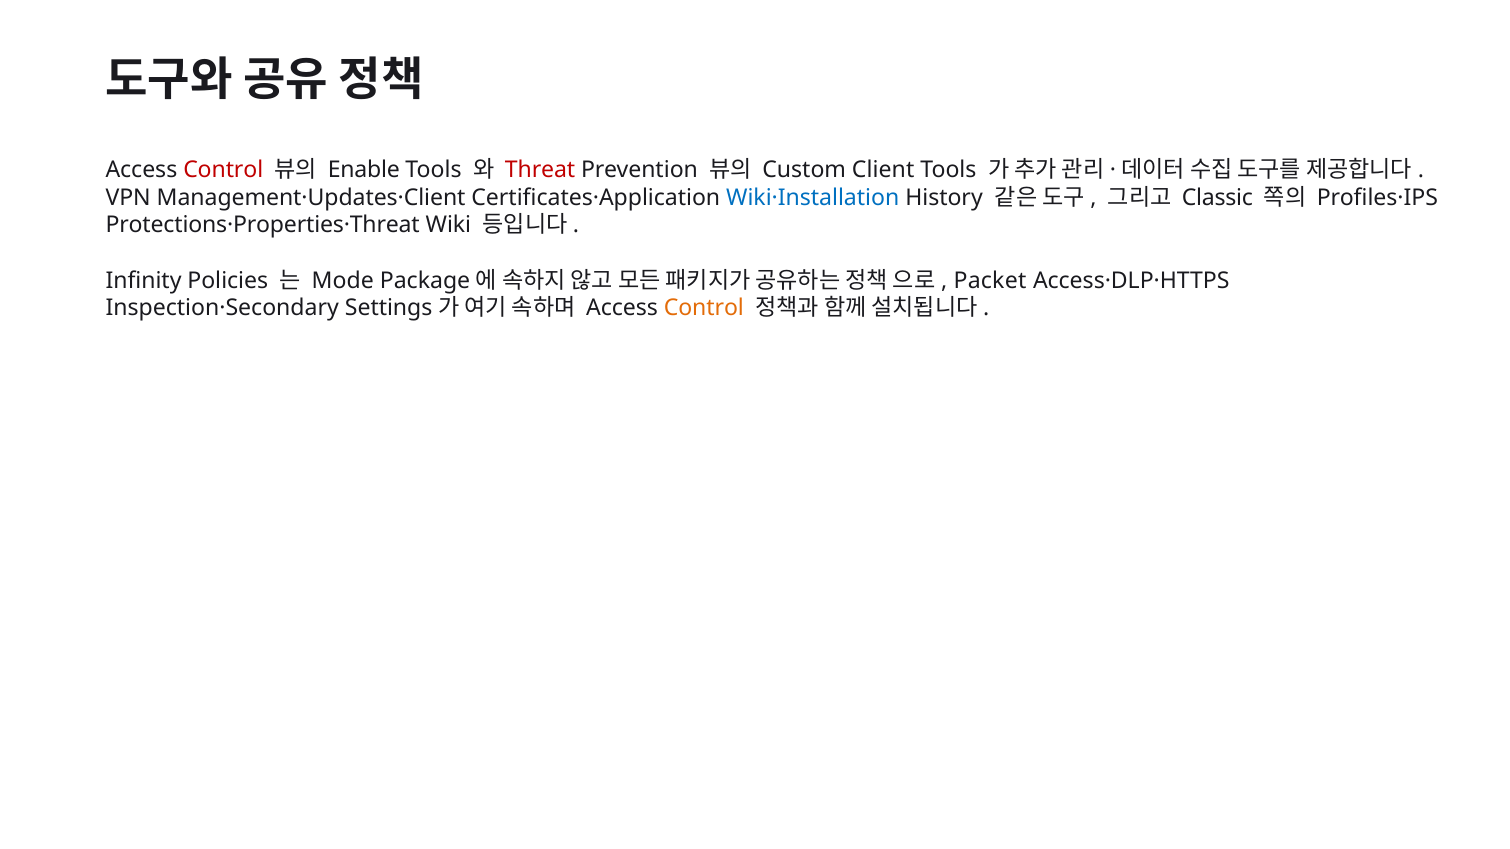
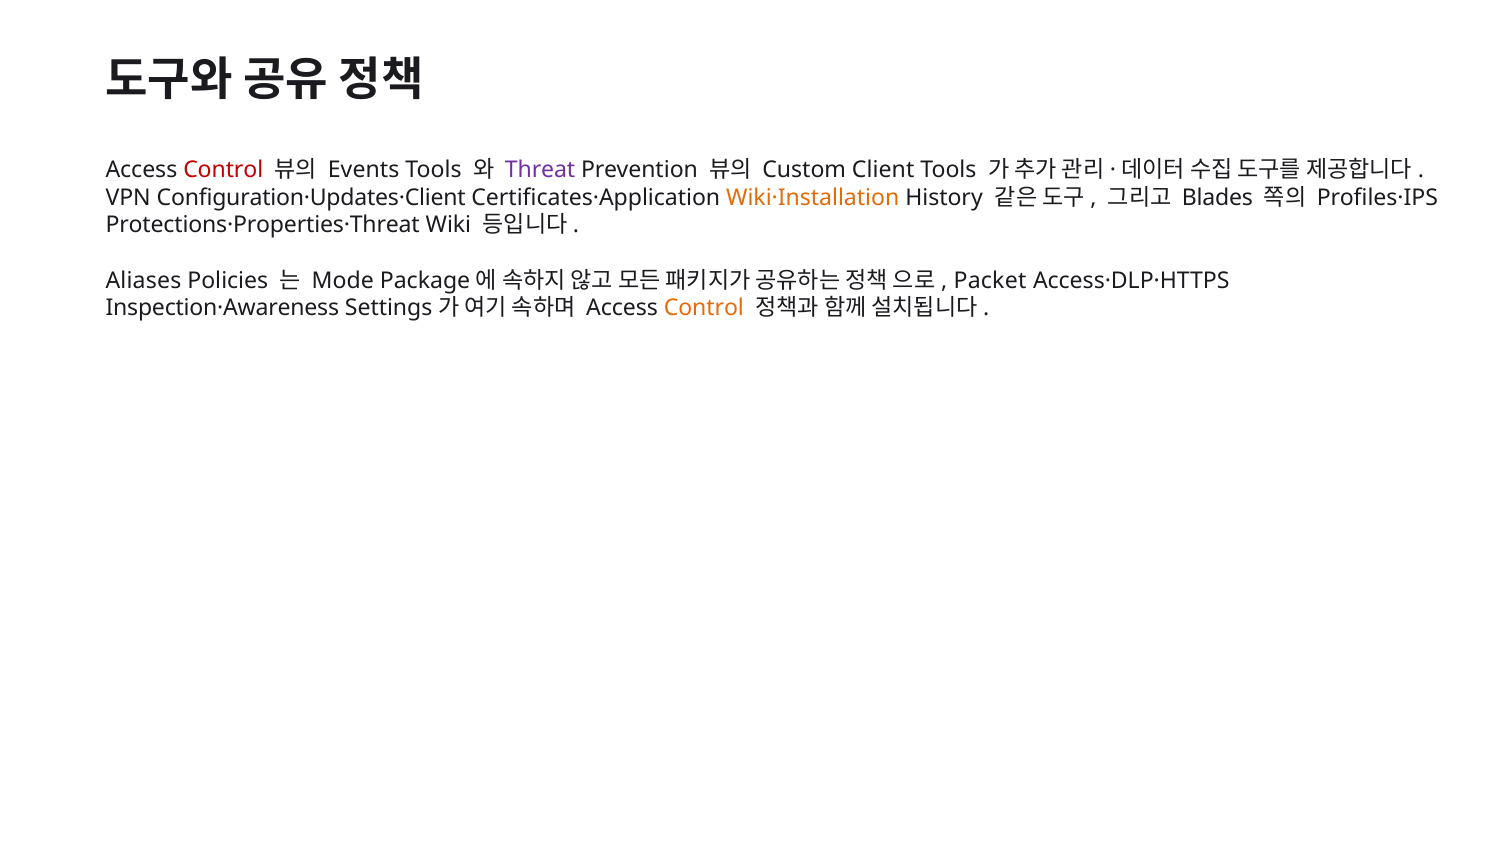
Enable: Enable -> Events
Threat colour: red -> purple
Management·Updates·Client: Management·Updates·Client -> Configuration·Updates·Client
Wiki·Installation colour: blue -> orange
Classic: Classic -> Blades
Infinity: Infinity -> Aliases
Inspection·Secondary: Inspection·Secondary -> Inspection·Awareness
